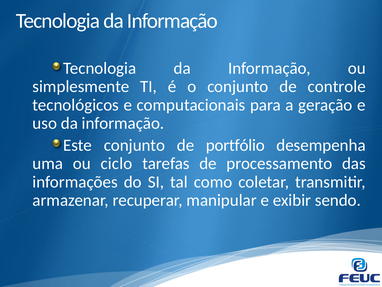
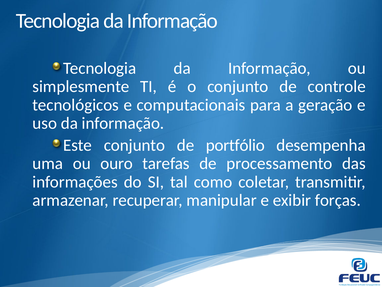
ciclo: ciclo -> ouro
sendo: sendo -> forças
